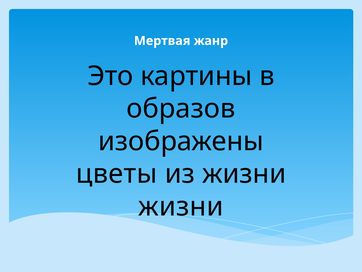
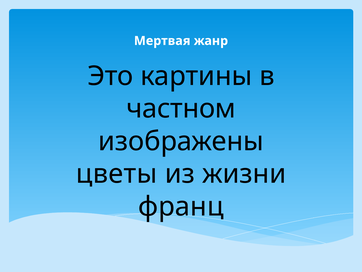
образов: образов -> частном
жизни at (181, 206): жизни -> франц
